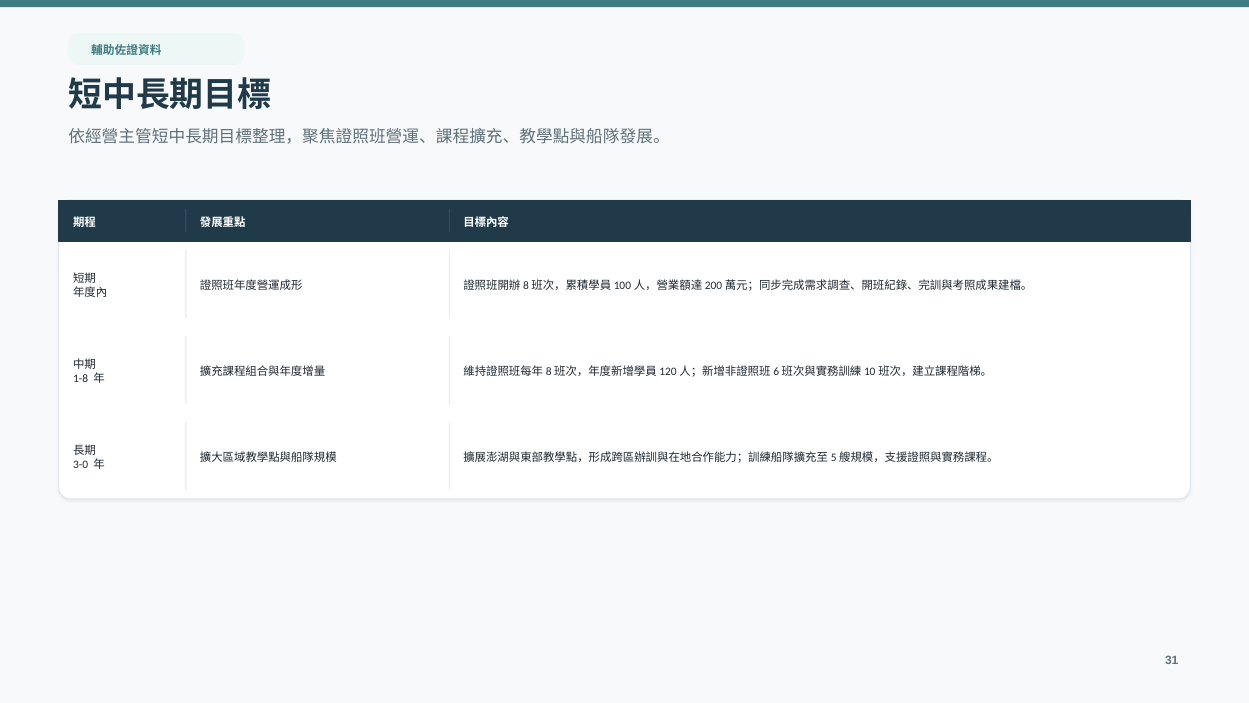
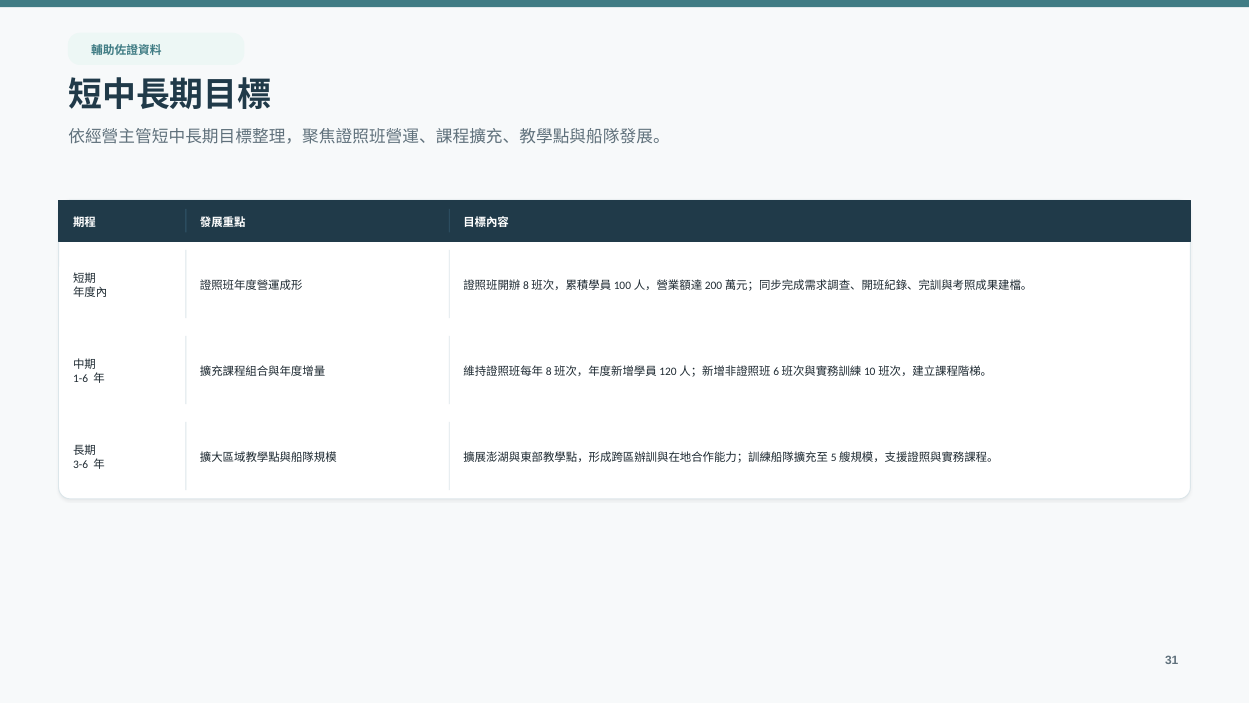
1-8: 1-8 -> 1-6
3-0: 3-0 -> 3-6
